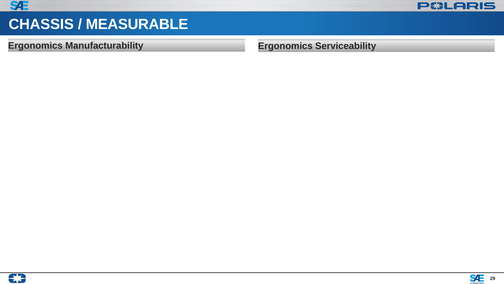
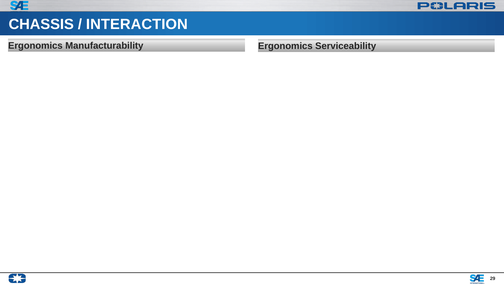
MEASURABLE: MEASURABLE -> INTERACTION
